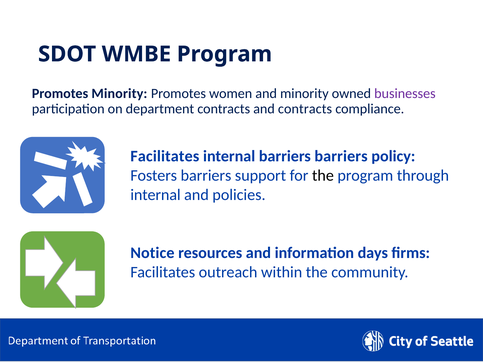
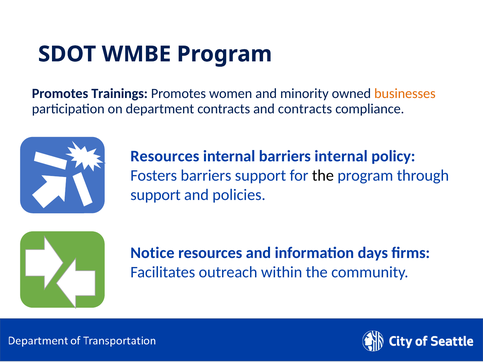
Promotes Minority: Minority -> Trainings
businesses colour: purple -> orange
Facilitates at (165, 156): Facilitates -> Resources
barriers barriers: barriers -> internal
internal at (156, 195): internal -> support
